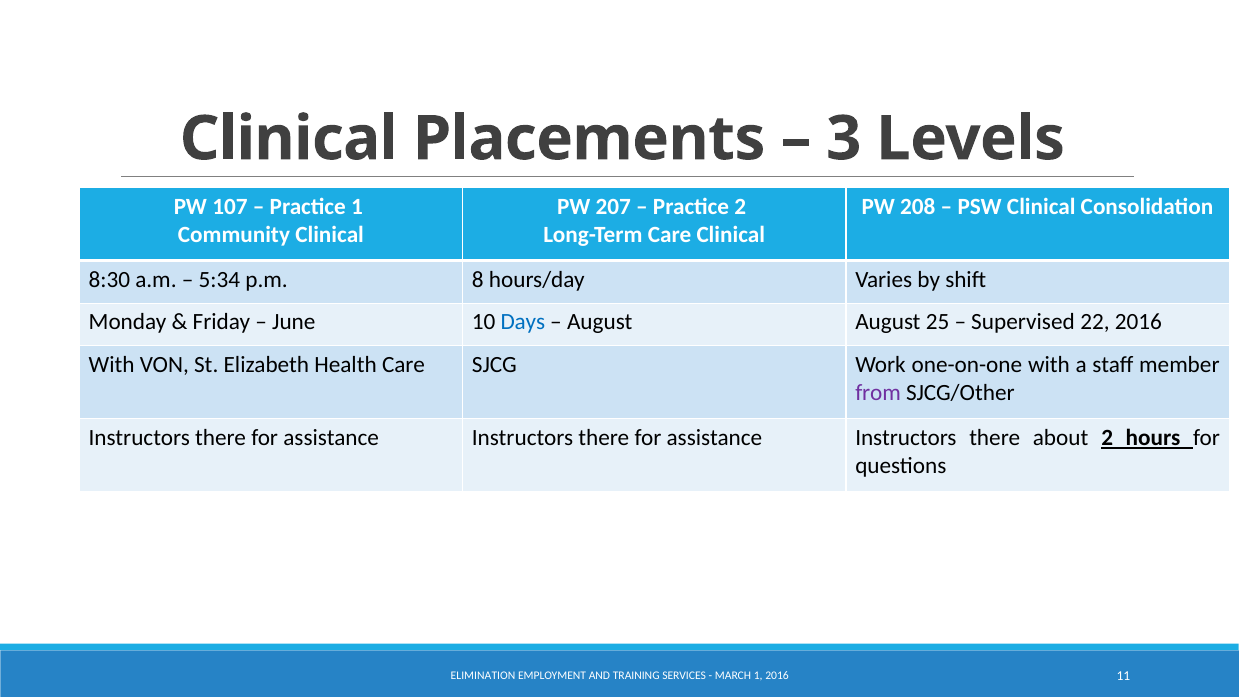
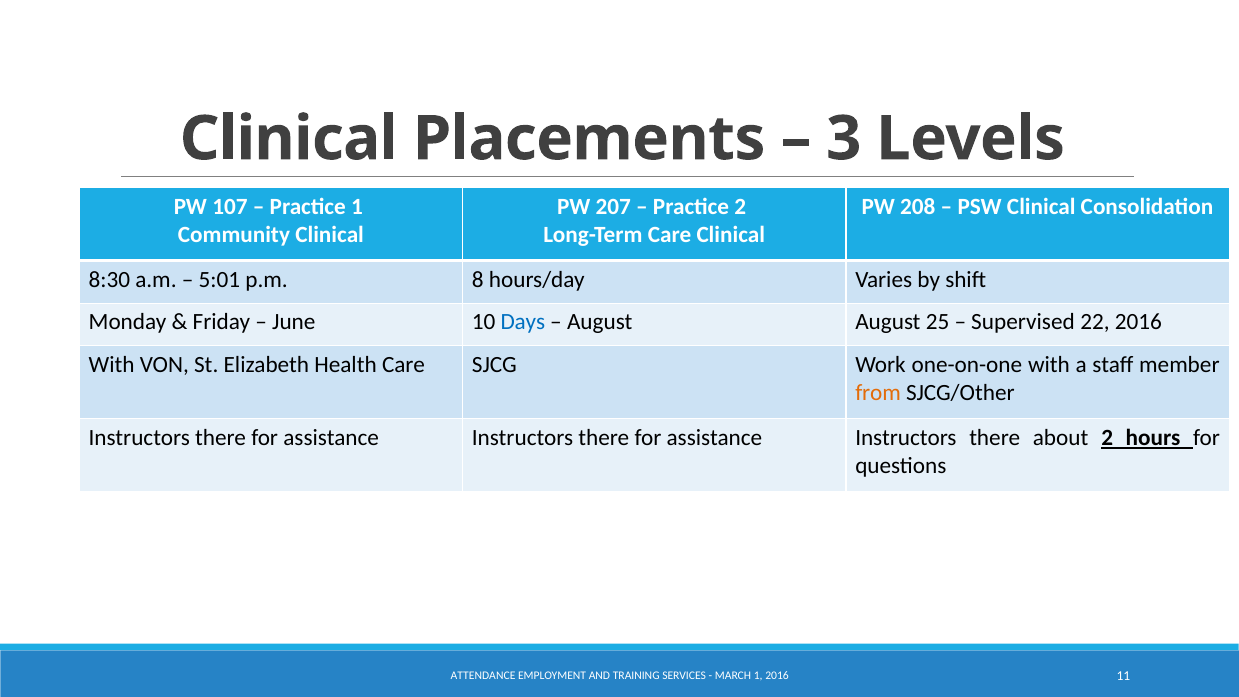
5:34: 5:34 -> 5:01
from colour: purple -> orange
ELIMINATION: ELIMINATION -> ATTENDANCE
